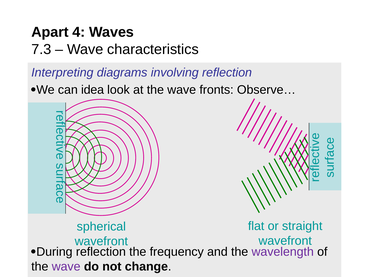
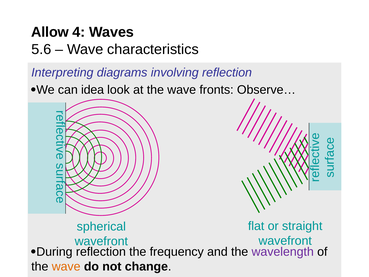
Apart: Apart -> Allow
7.3: 7.3 -> 5.6
wave at (66, 266) colour: purple -> orange
